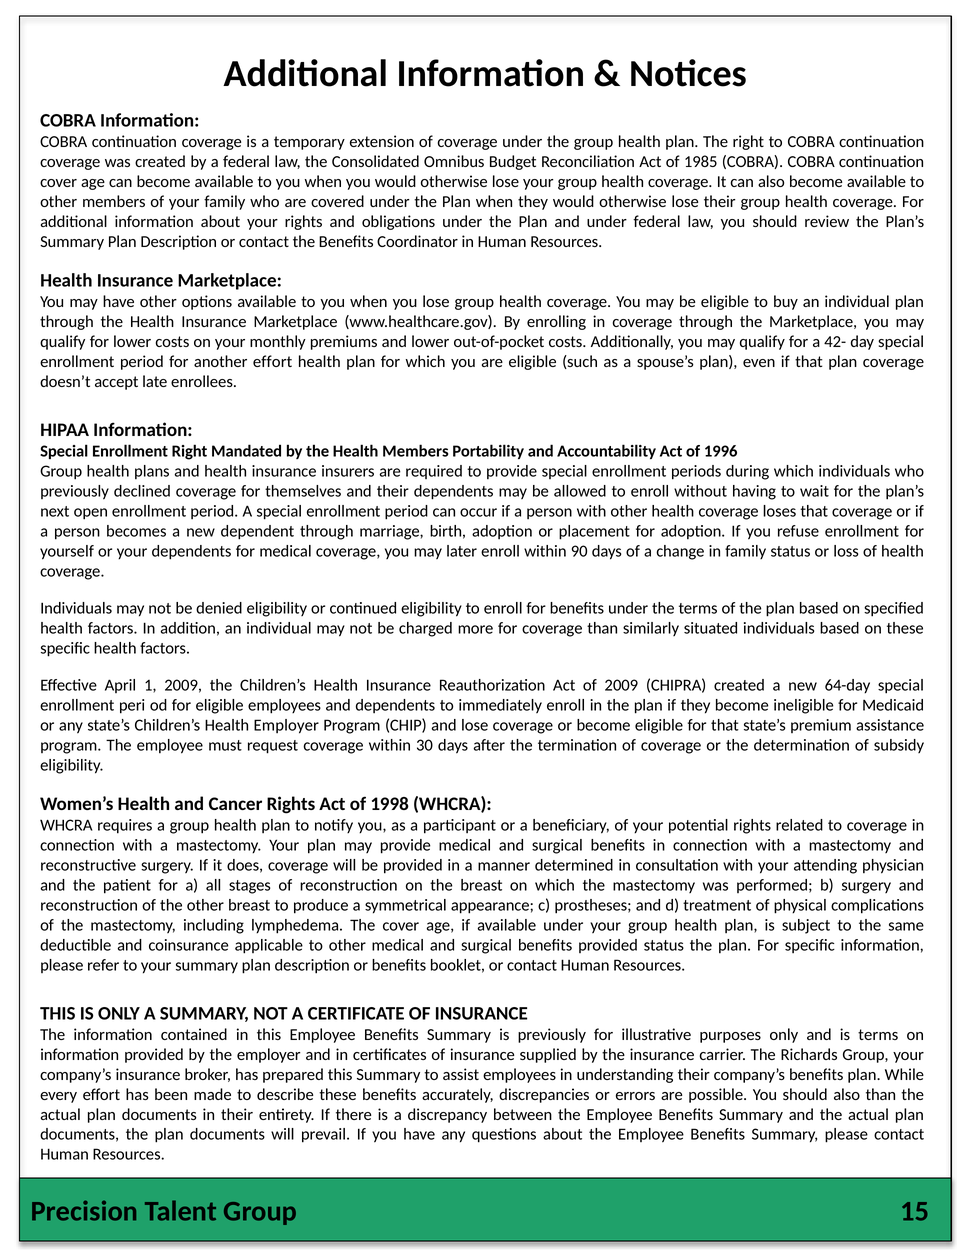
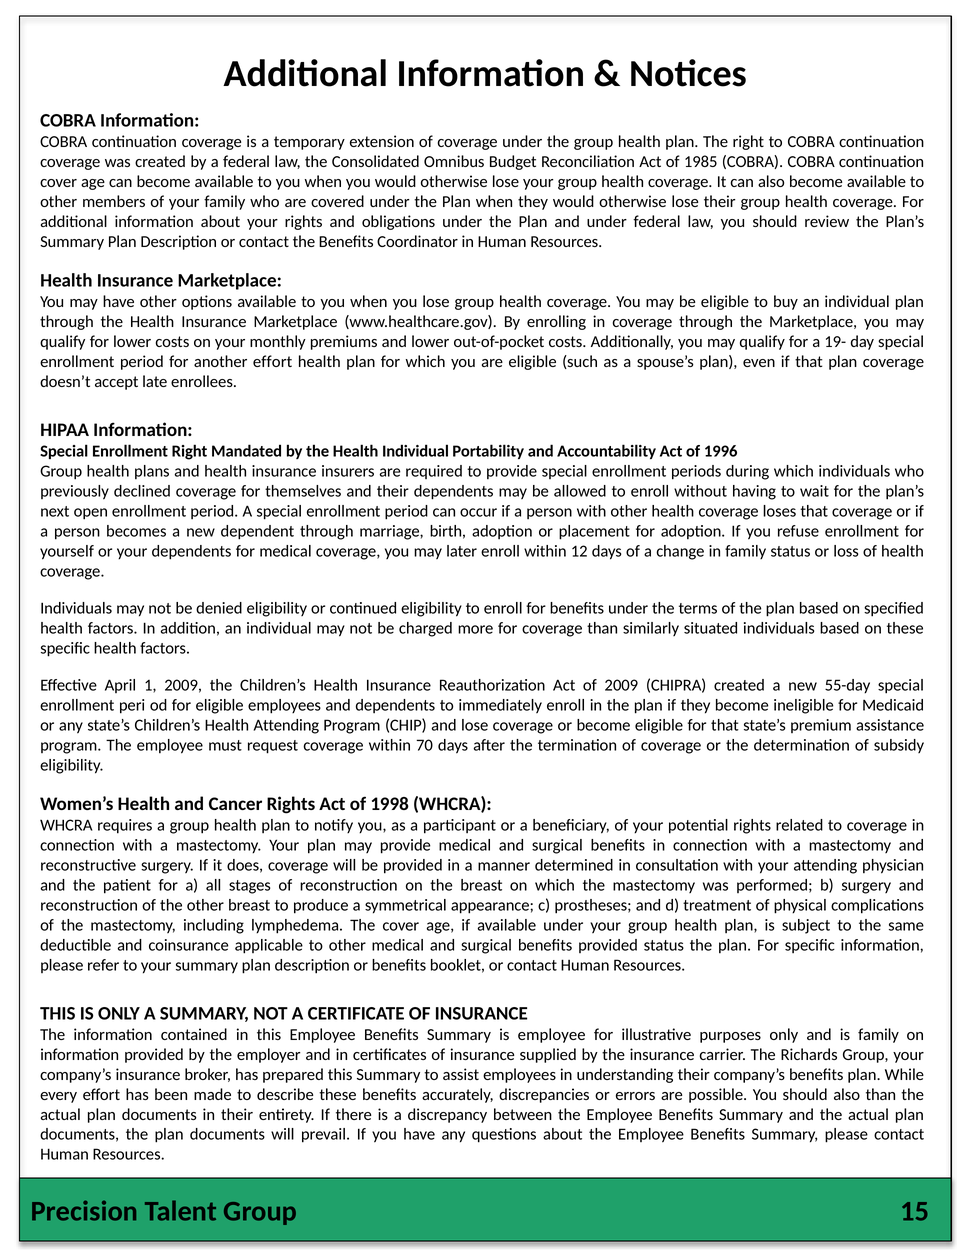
42-: 42- -> 19-
Health Members: Members -> Individual
90: 90 -> 12
64-day: 64-day -> 55-day
Health Employer: Employer -> Attending
30: 30 -> 70
is previously: previously -> employee
is terms: terms -> family
